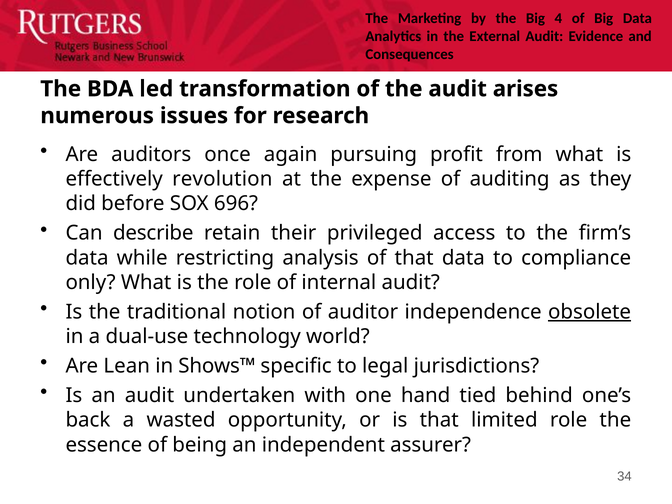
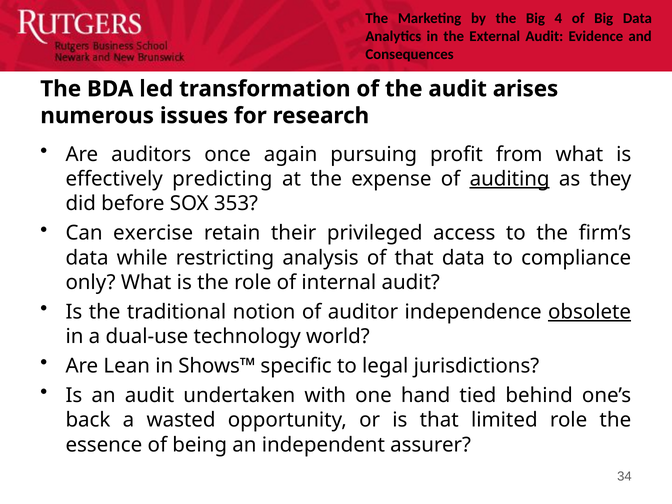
revolution: revolution -> predicting
auditing underline: none -> present
696: 696 -> 353
describe: describe -> exercise
